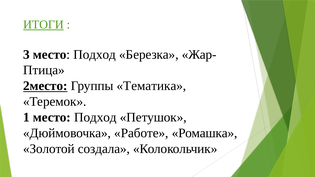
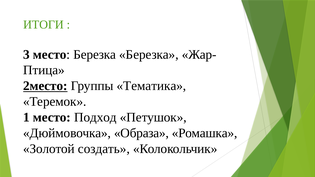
ИТОГИ underline: present -> none
3 место Подход: Подход -> Березка
Работе: Работе -> Образа
создала: создала -> создать
